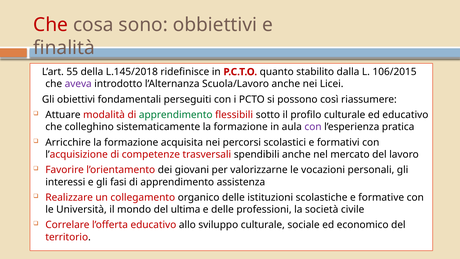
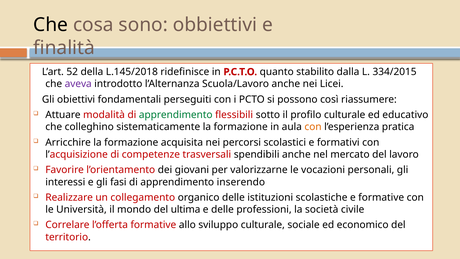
Che at (51, 25) colour: red -> black
55: 55 -> 52
106/2015: 106/2015 -> 334/2015
con at (313, 127) colour: purple -> orange
assistenza: assistenza -> inserendo
l’offerta educativo: educativo -> formative
